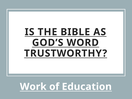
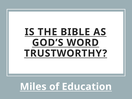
Work: Work -> Miles
